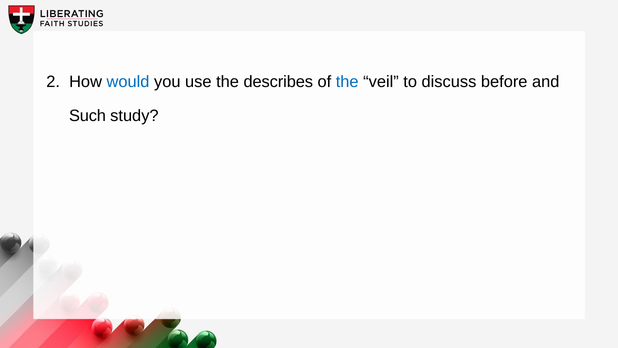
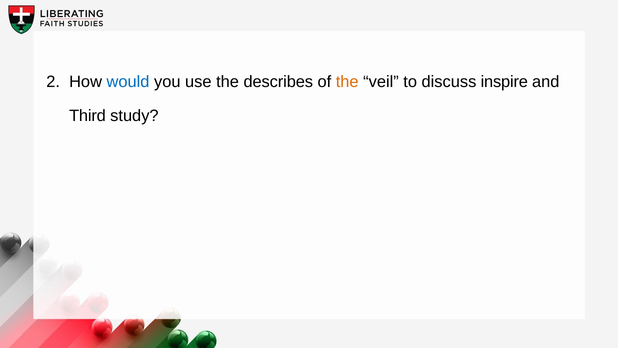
the at (347, 82) colour: blue -> orange
before: before -> inspire
Such: Such -> Third
